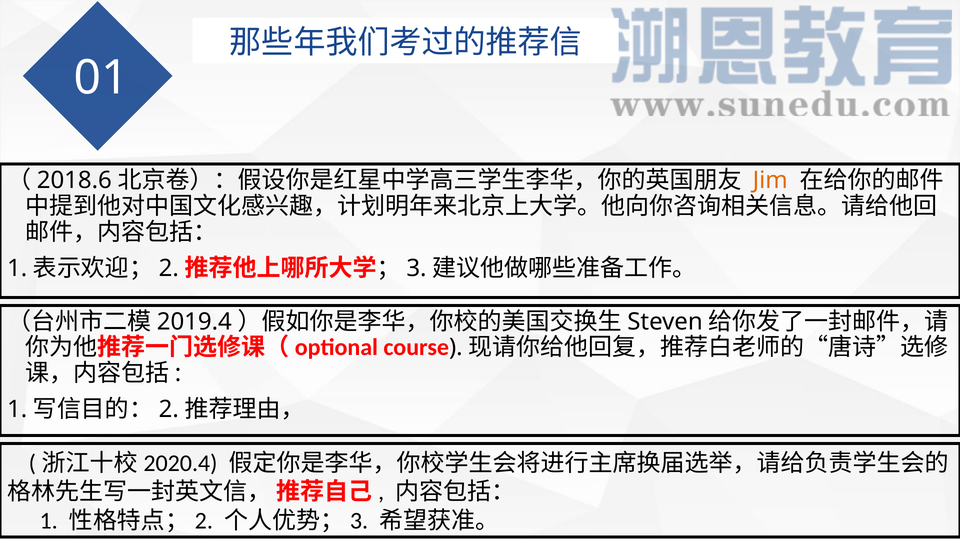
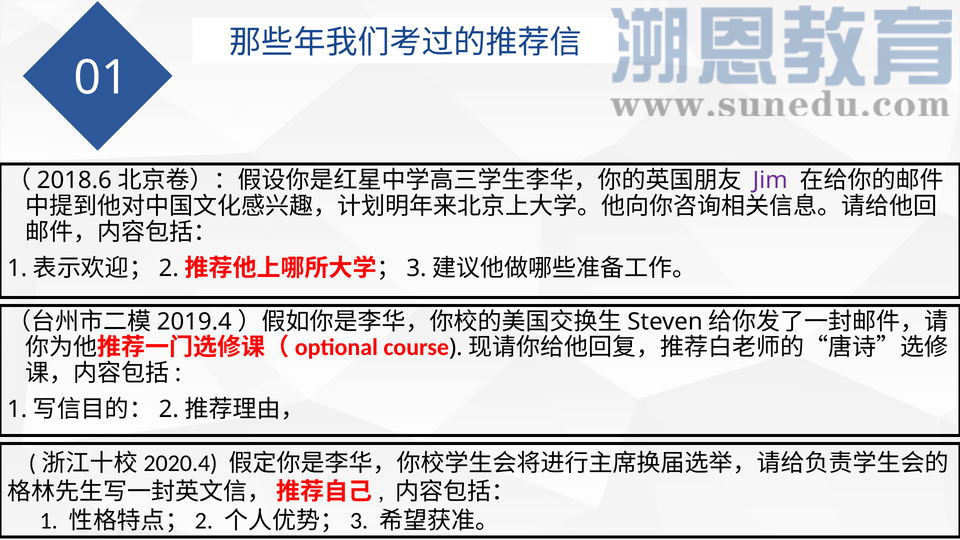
Jim colour: orange -> purple
